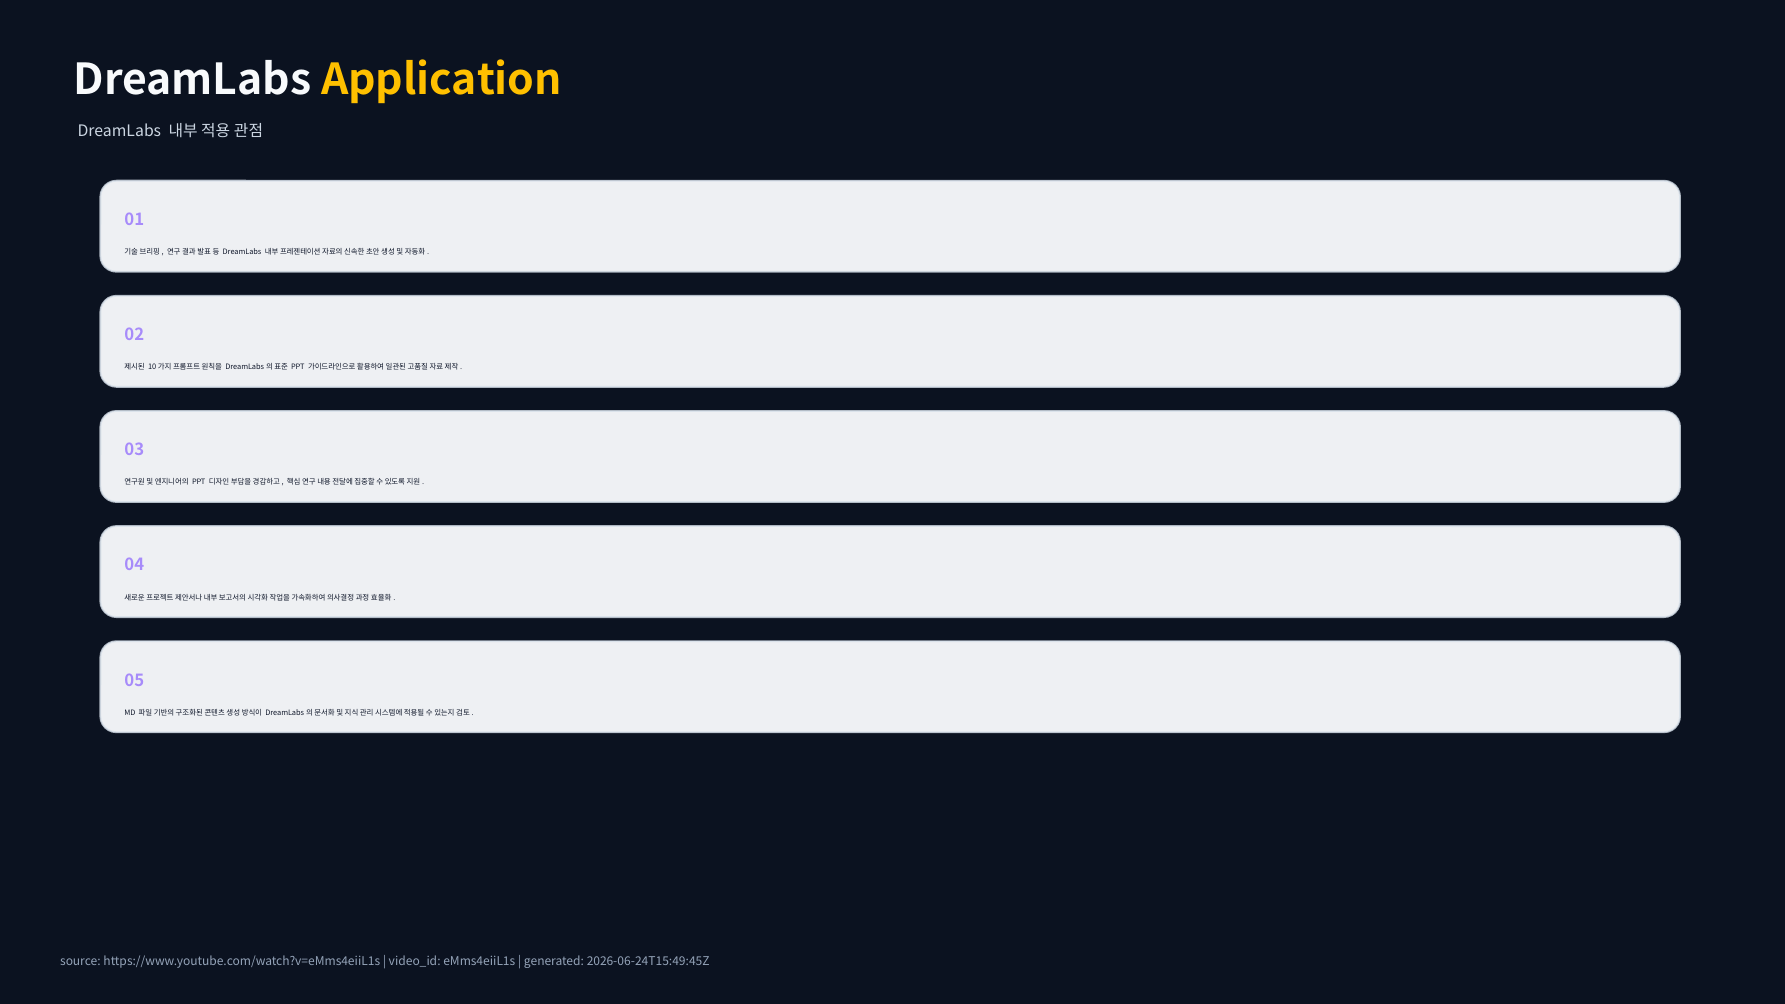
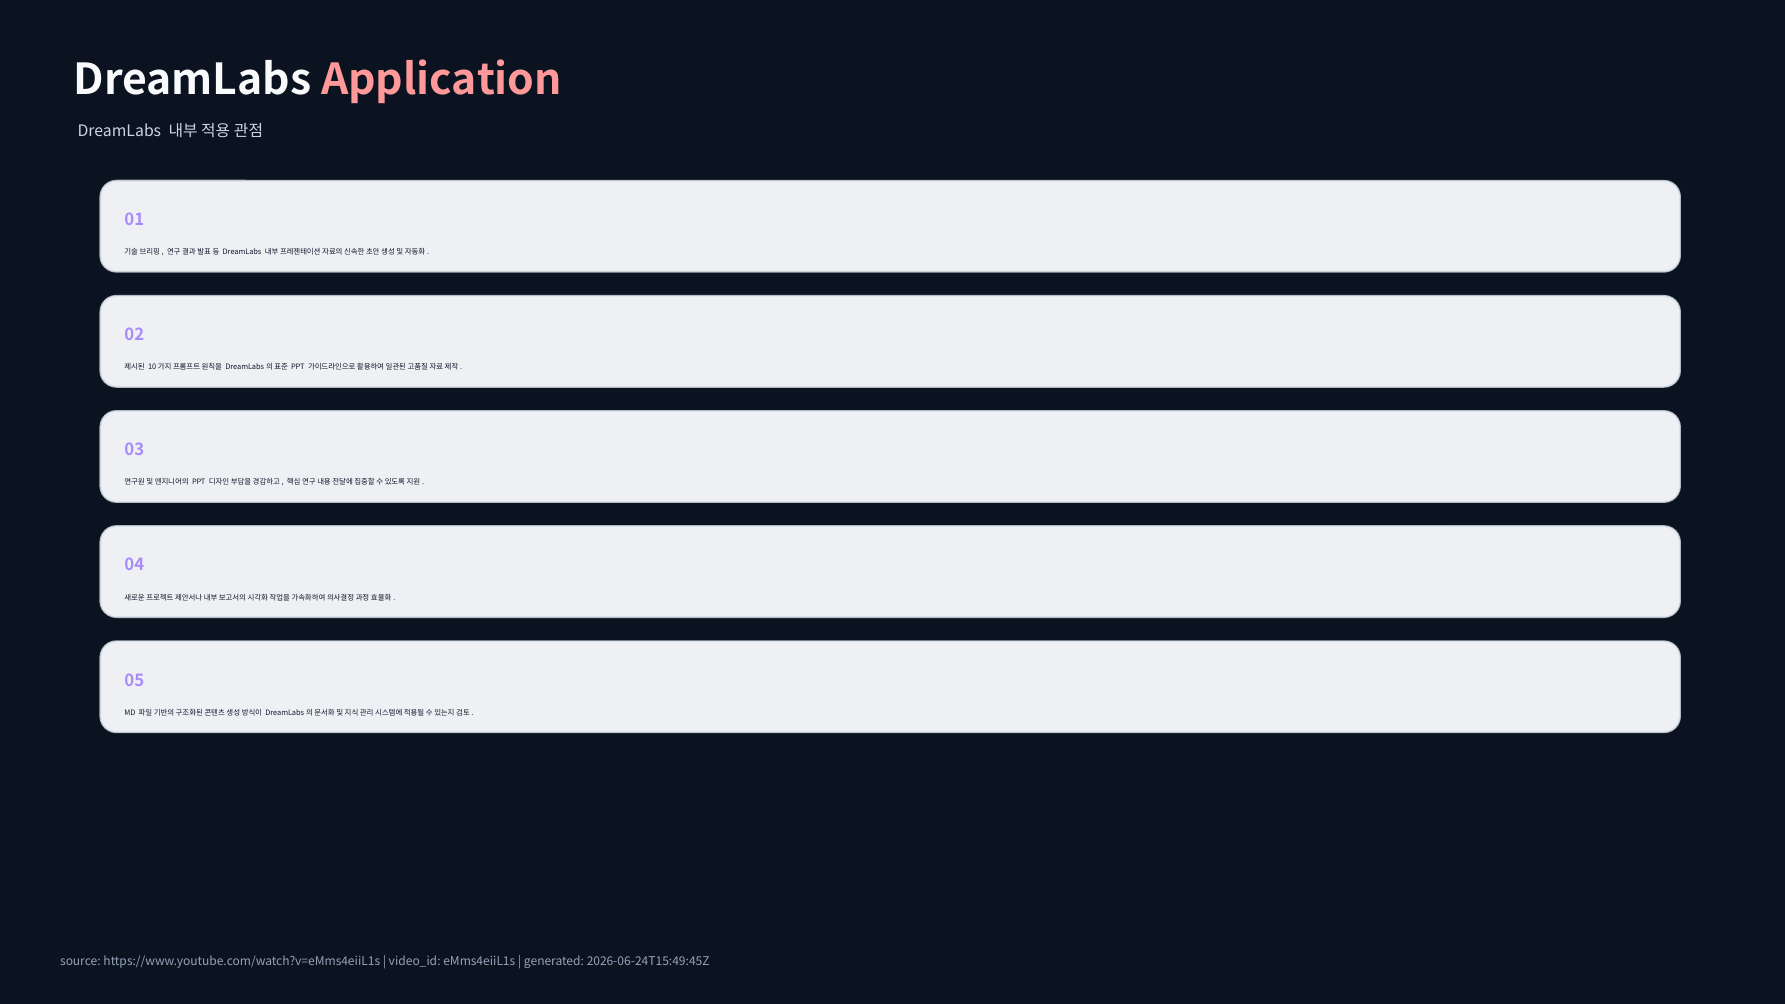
Application colour: yellow -> pink
